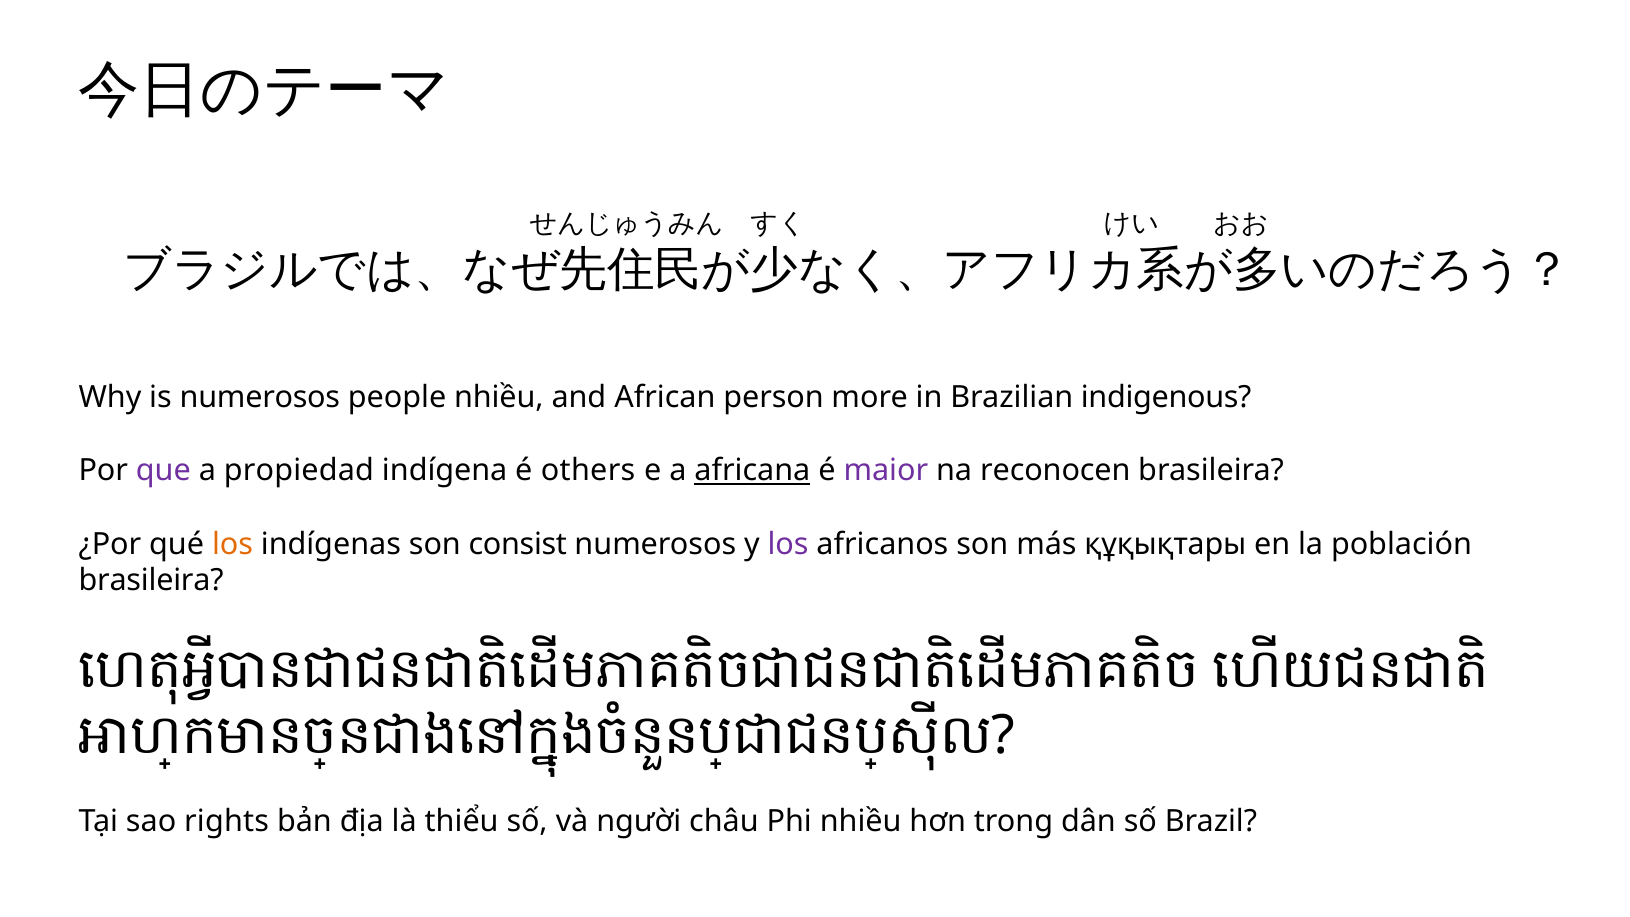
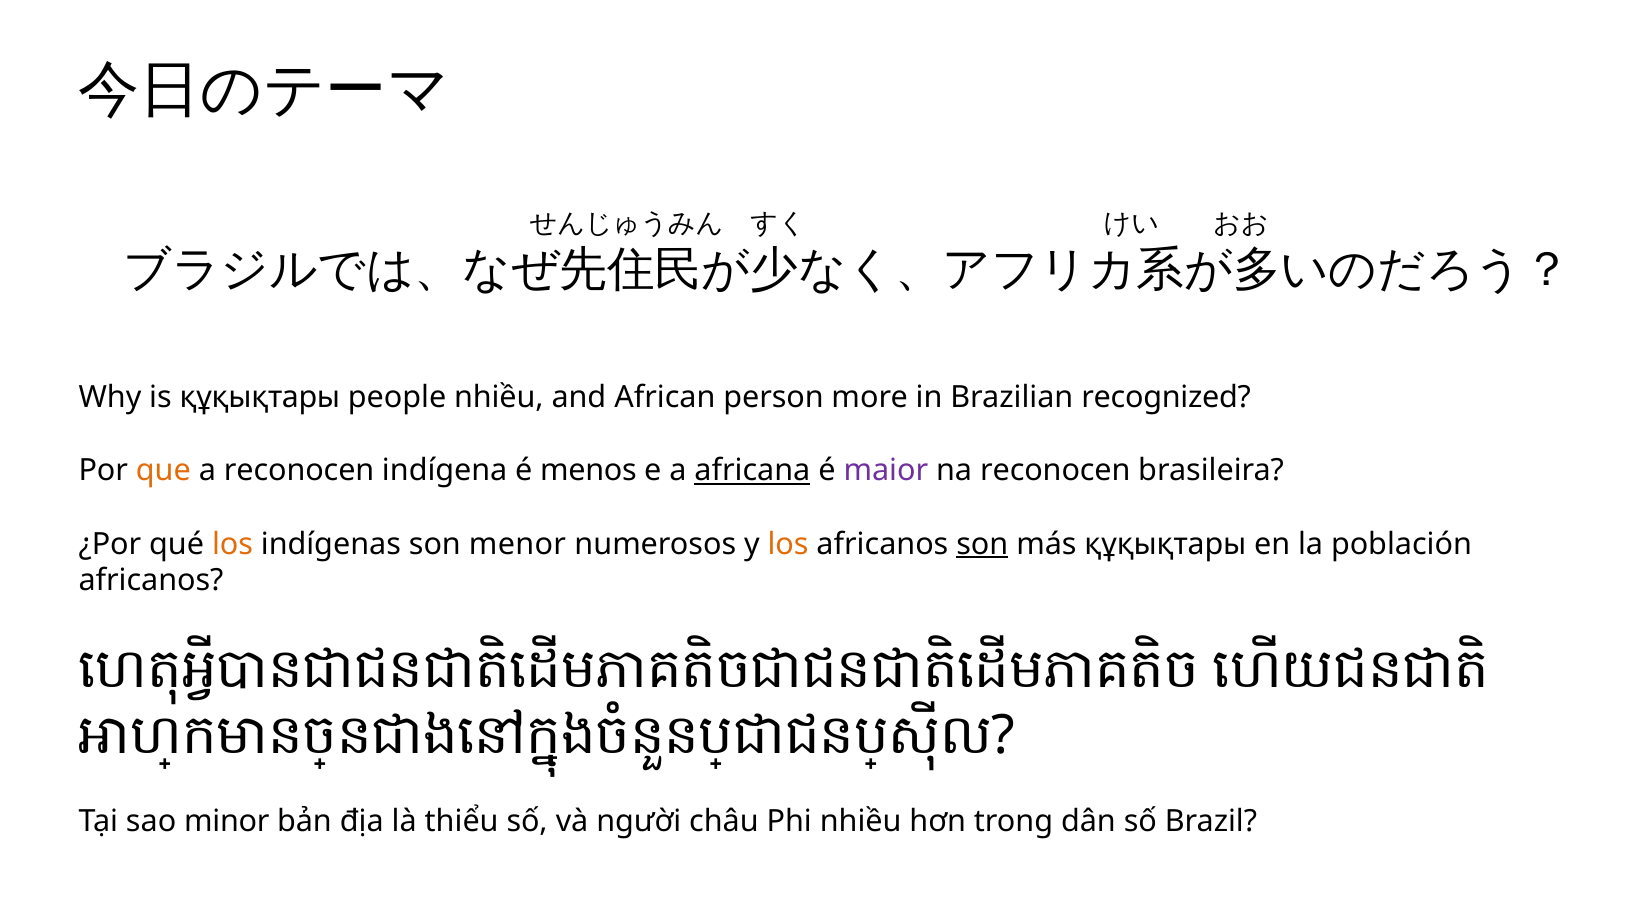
is numerosos: numerosos -> құқықтары
indigenous: indigenous -> recognized
que colour: purple -> orange
a propiedad: propiedad -> reconocen
others: others -> menos
consist: consist -> menor
los at (788, 544) colour: purple -> orange
son at (982, 544) underline: none -> present
brasileira at (151, 581): brasileira -> africanos
rights: rights -> minor
